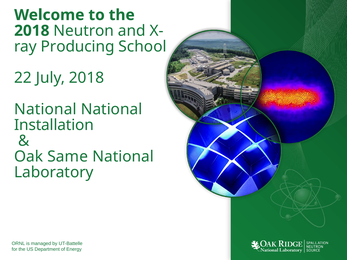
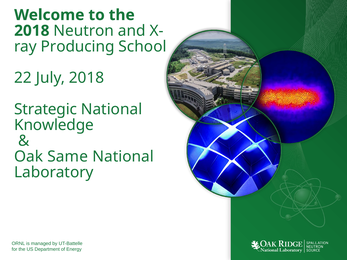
National at (45, 109): National -> Strategic
Installation: Installation -> Knowledge
